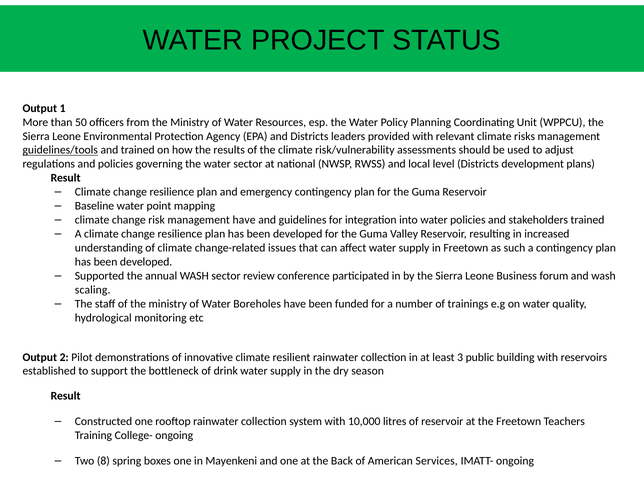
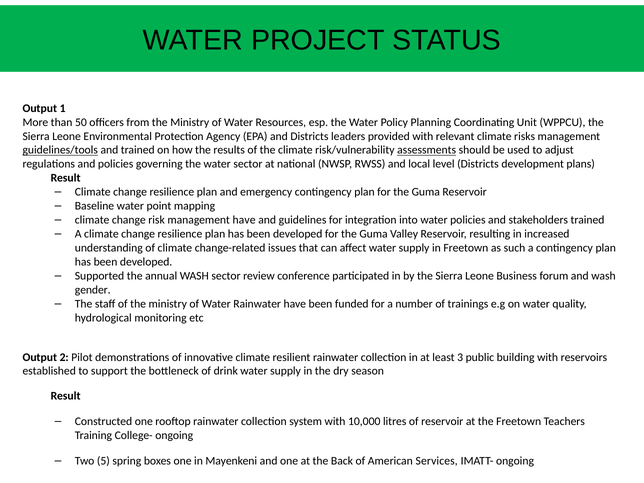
assessments underline: none -> present
scaling: scaling -> gender
Water Boreholes: Boreholes -> Rainwater
8: 8 -> 5
